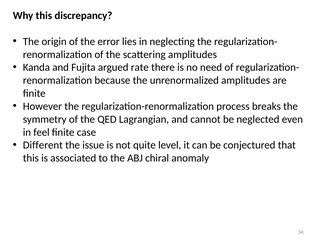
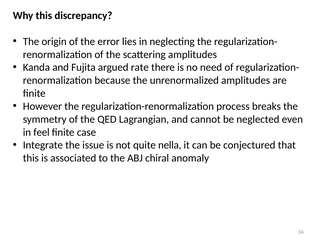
Different: Different -> Integrate
level: level -> nella
